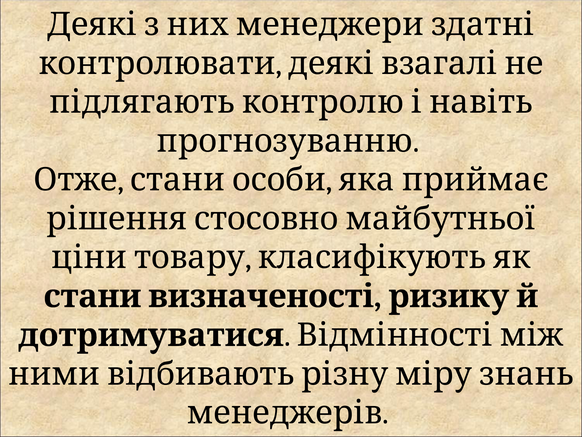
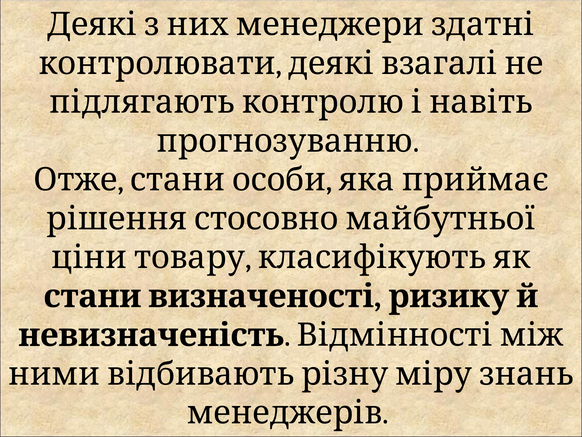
дотримуватися: дотримуватися -> невизначеність
